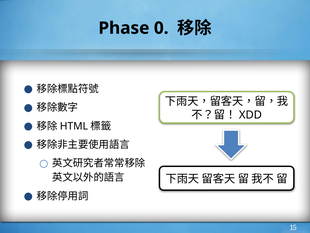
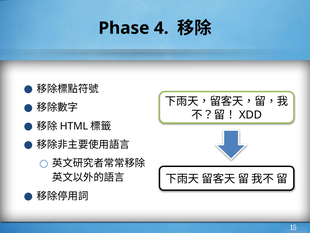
0: 0 -> 4
